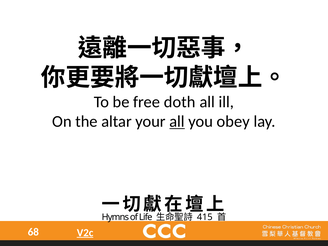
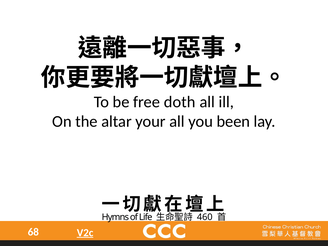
all at (177, 122) underline: present -> none
obey: obey -> been
415: 415 -> 460
